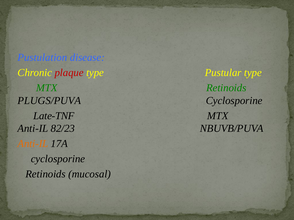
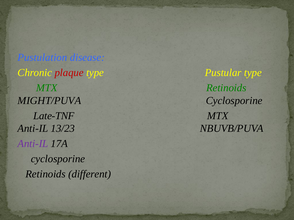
PLUGS/PUVA: PLUGS/PUVA -> MIGHT/PUVA
82/23: 82/23 -> 13/23
Anti-IL at (33, 144) colour: orange -> purple
mucosal: mucosal -> different
